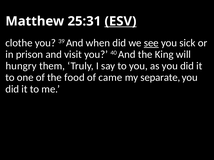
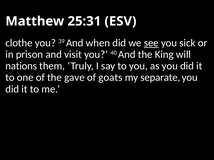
ESV underline: present -> none
hungry: hungry -> nations
food: food -> gave
came: came -> goats
